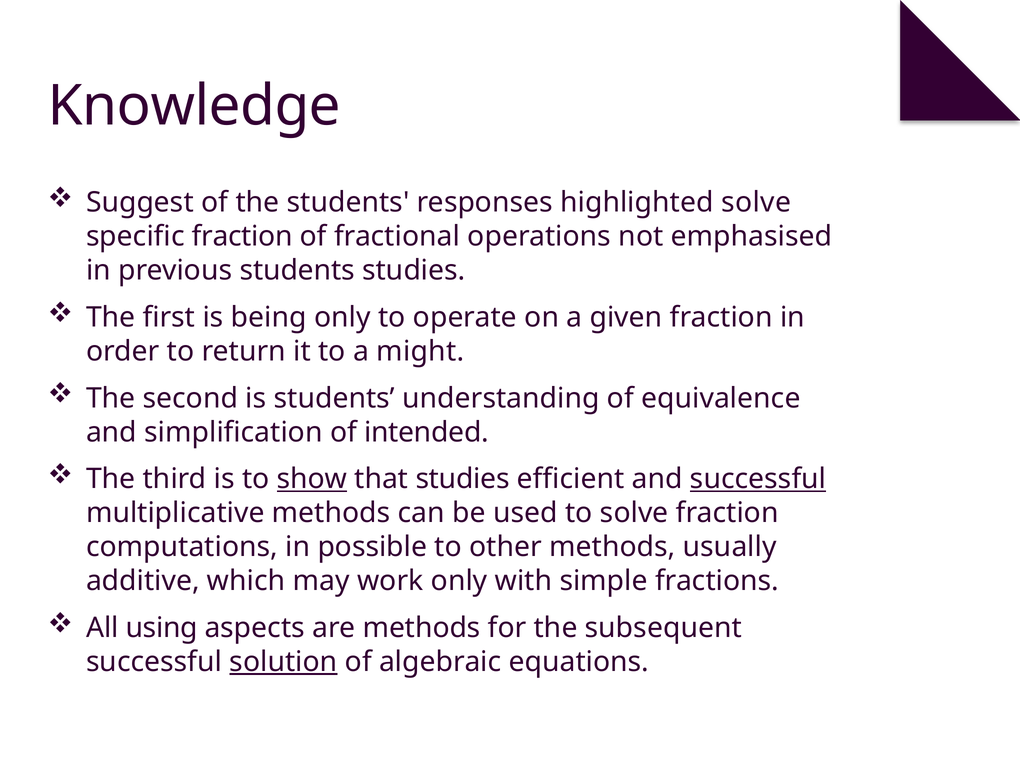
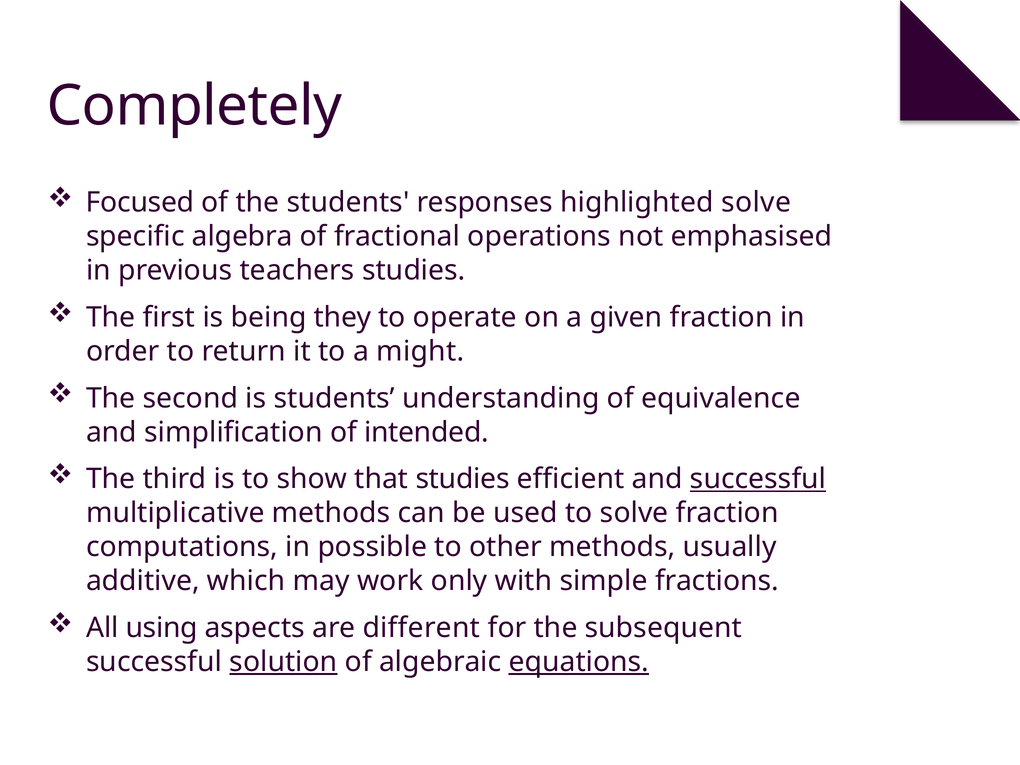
Knowledge: Knowledge -> Completely
Suggest: Suggest -> Focused
specific fraction: fraction -> algebra
previous students: students -> teachers
being only: only -> they
show underline: present -> none
are methods: methods -> different
equations underline: none -> present
